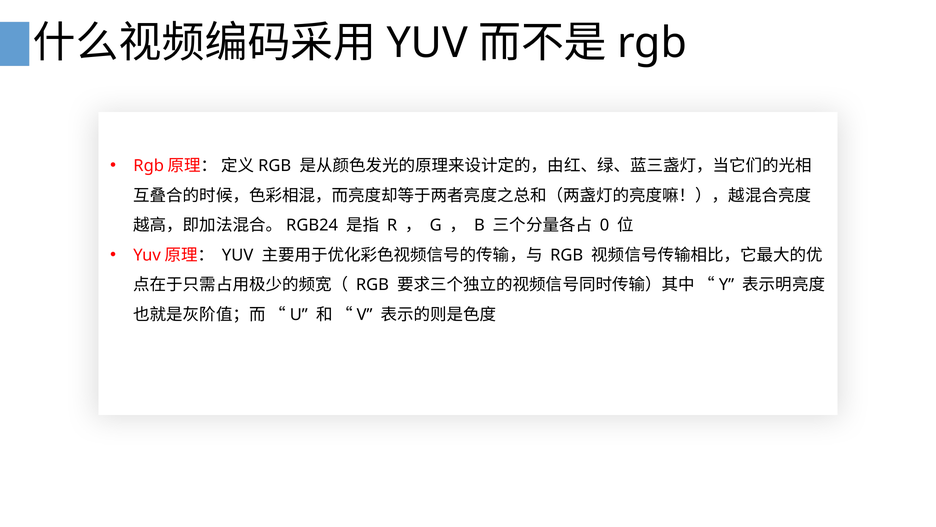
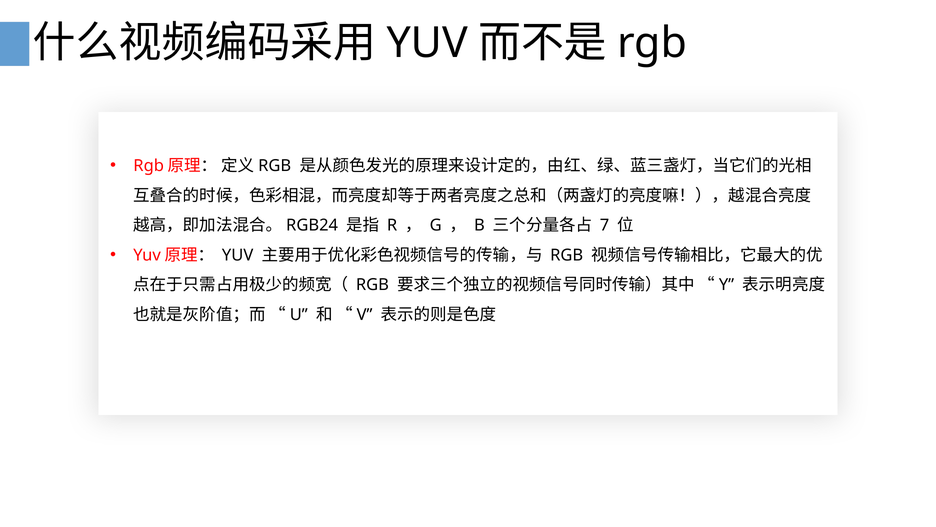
0: 0 -> 7
